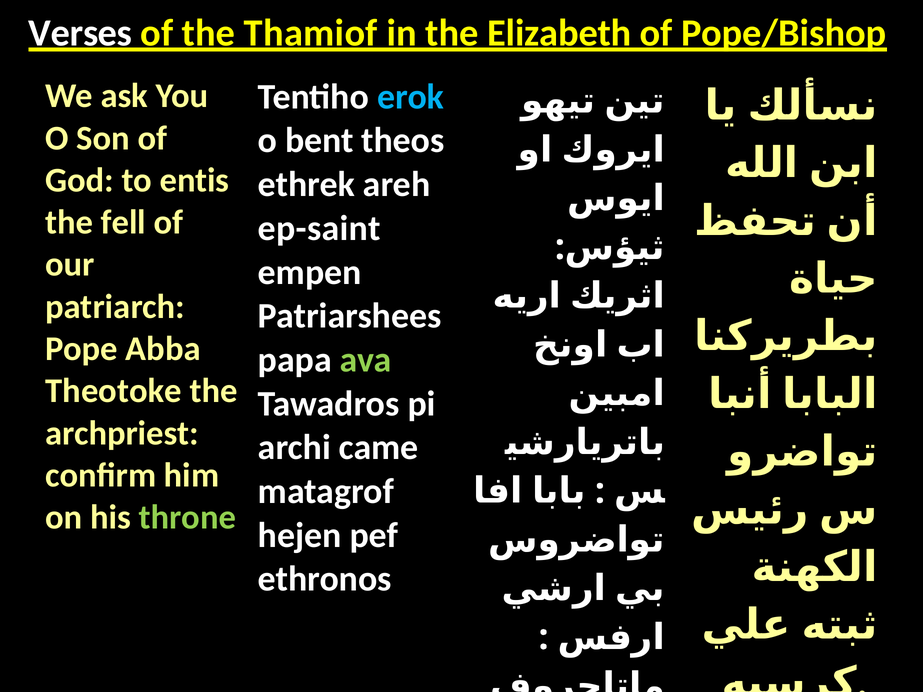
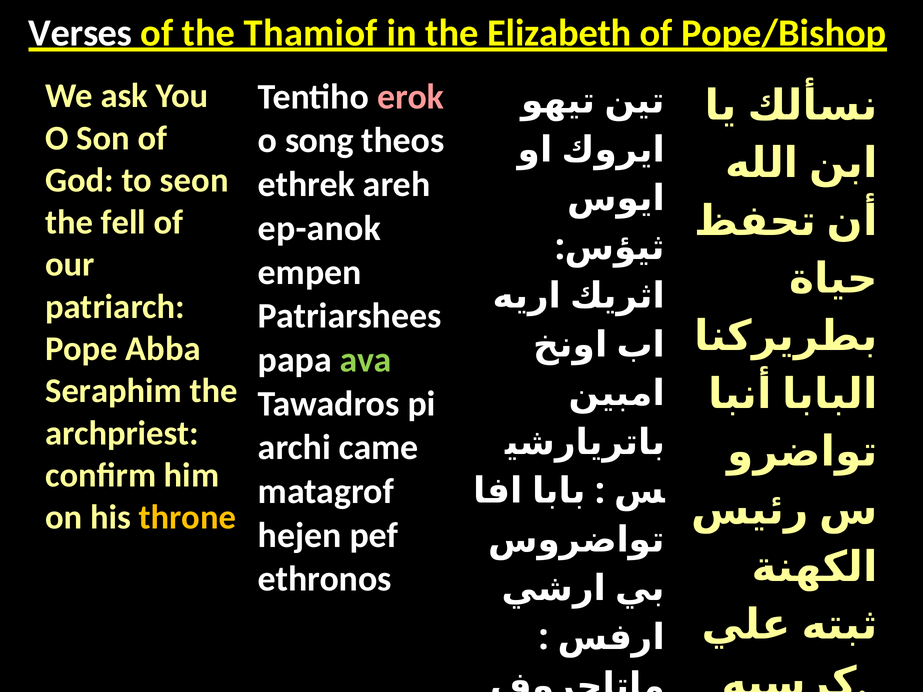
erok colour: light blue -> pink
bent: bent -> song
entis: entis -> seon
ep-saint: ep-saint -> ep-anok
Theotoke: Theotoke -> Seraphim
throne colour: light green -> yellow
